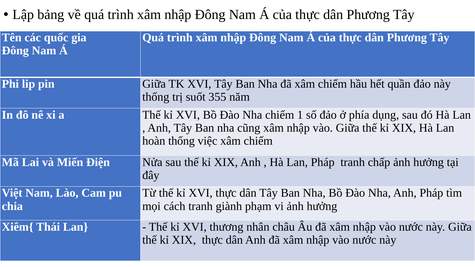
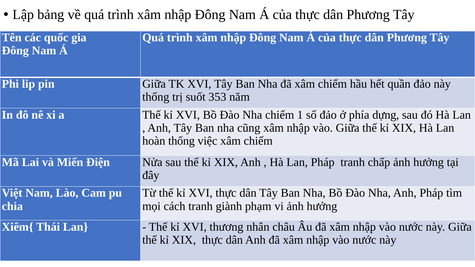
355: 355 -> 353
dụng: dụng -> dựng
